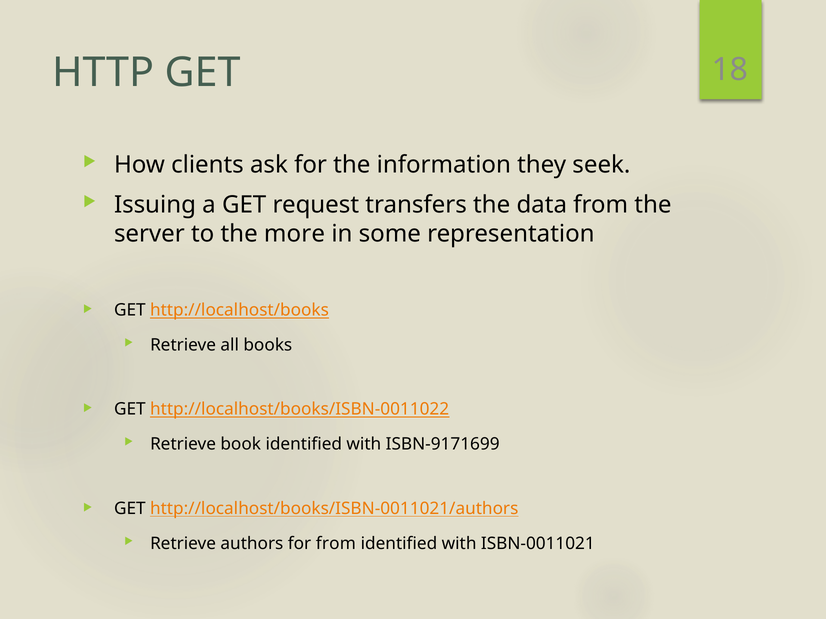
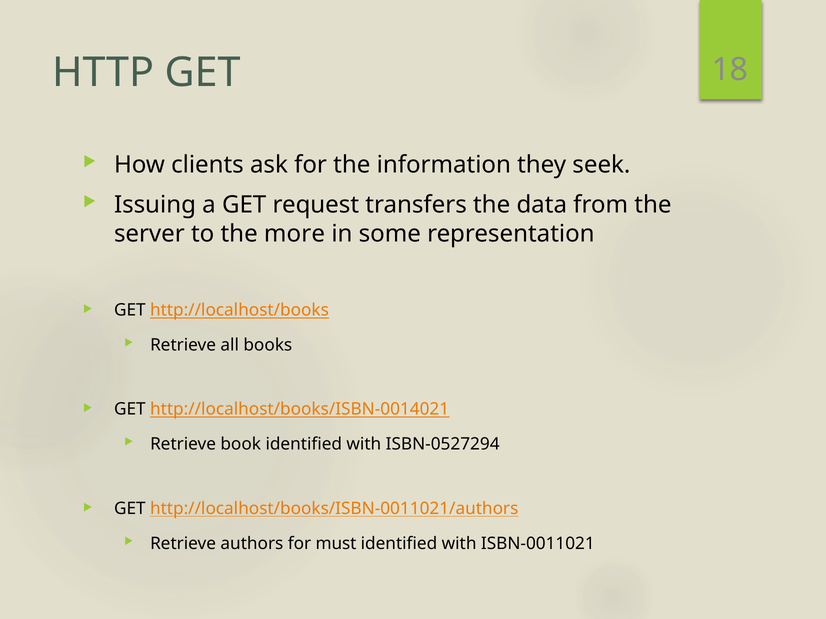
http://localhost/books/ISBN-0011022: http://localhost/books/ISBN-0011022 -> http://localhost/books/ISBN-0014021
ISBN-9171699: ISBN-9171699 -> ISBN-0527294
for from: from -> must
